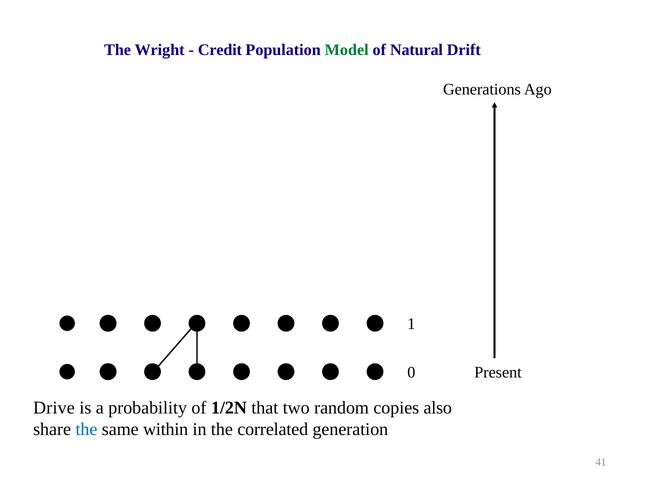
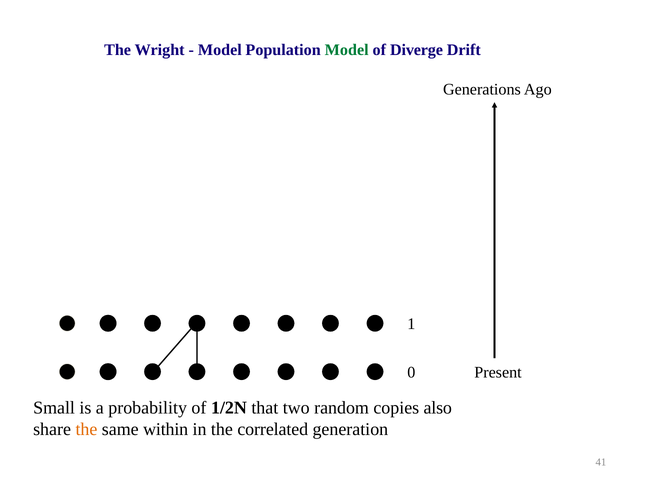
Credit at (220, 50): Credit -> Model
Natural: Natural -> Diverge
Drive: Drive -> Small
the at (86, 429) colour: blue -> orange
